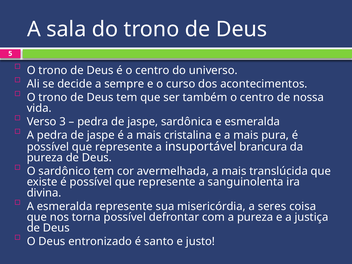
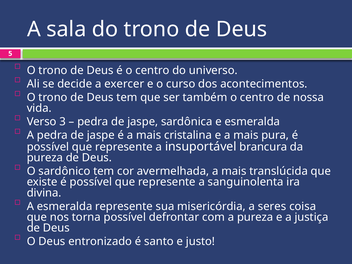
sempre: sempre -> exercer
